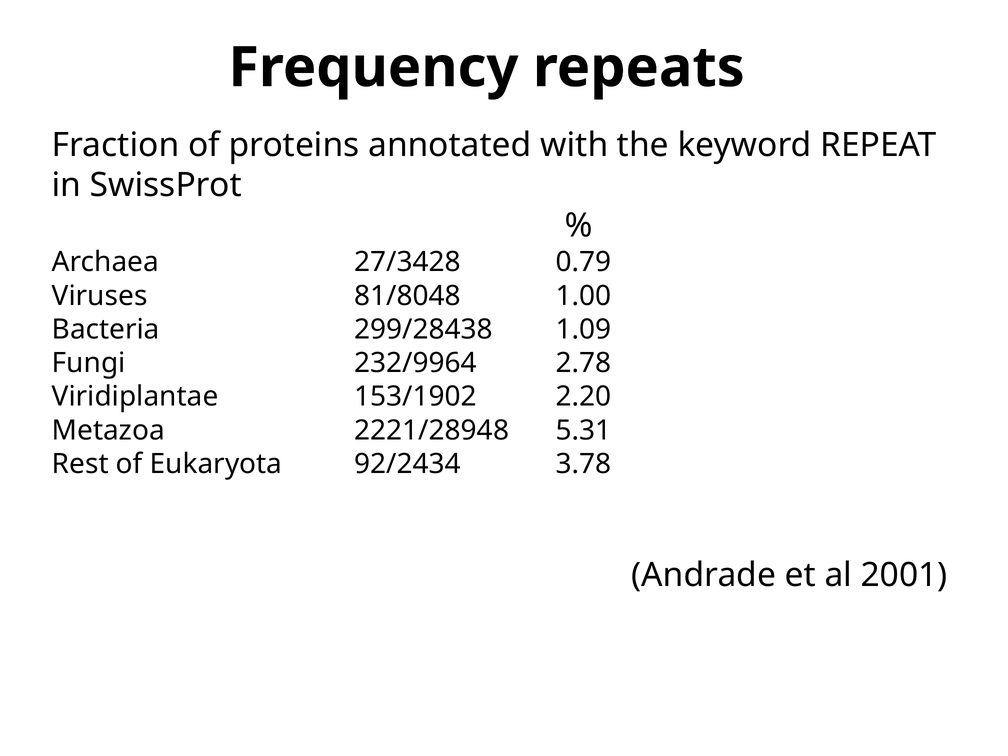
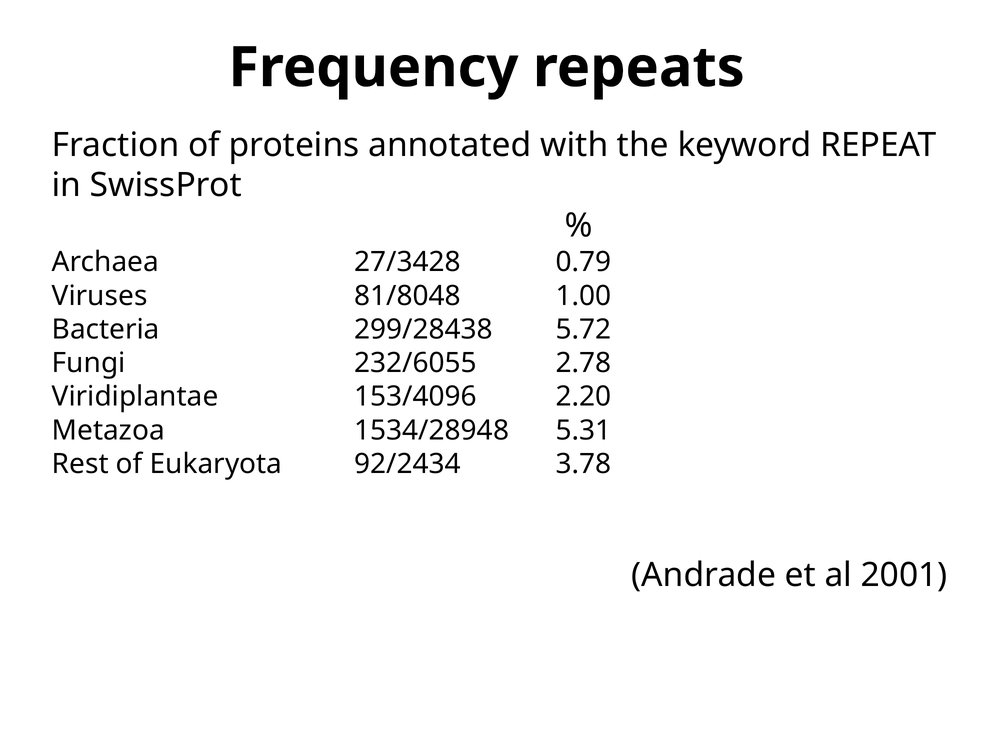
1.09: 1.09 -> 5.72
232/9964: 232/9964 -> 232/6055
153/1902: 153/1902 -> 153/4096
2221/28948: 2221/28948 -> 1534/28948
